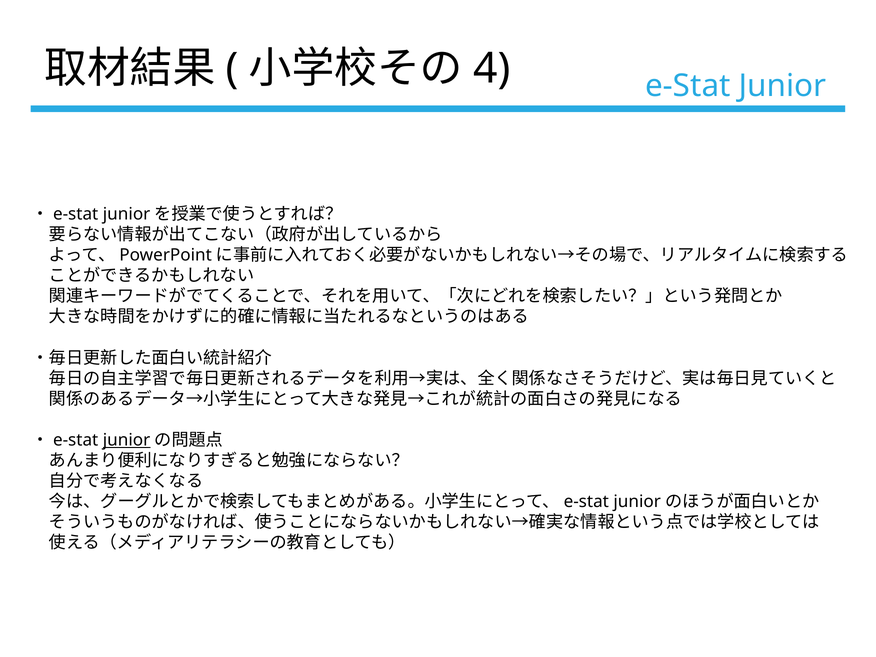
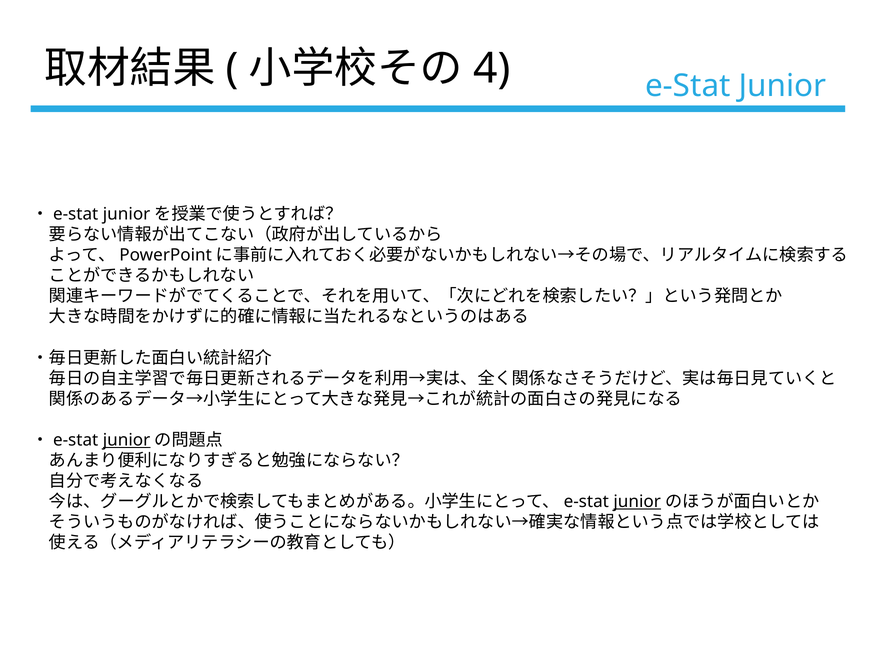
junior at (637, 502) underline: none -> present
